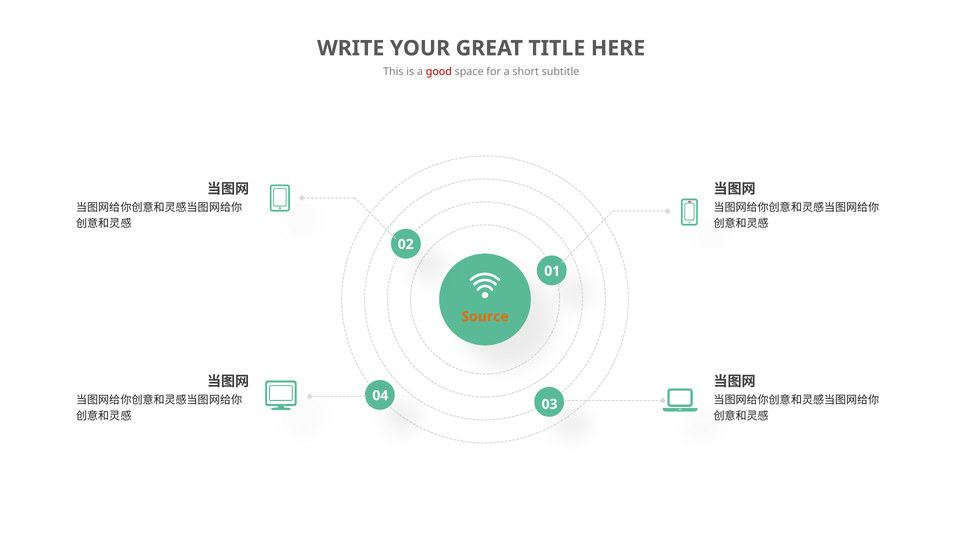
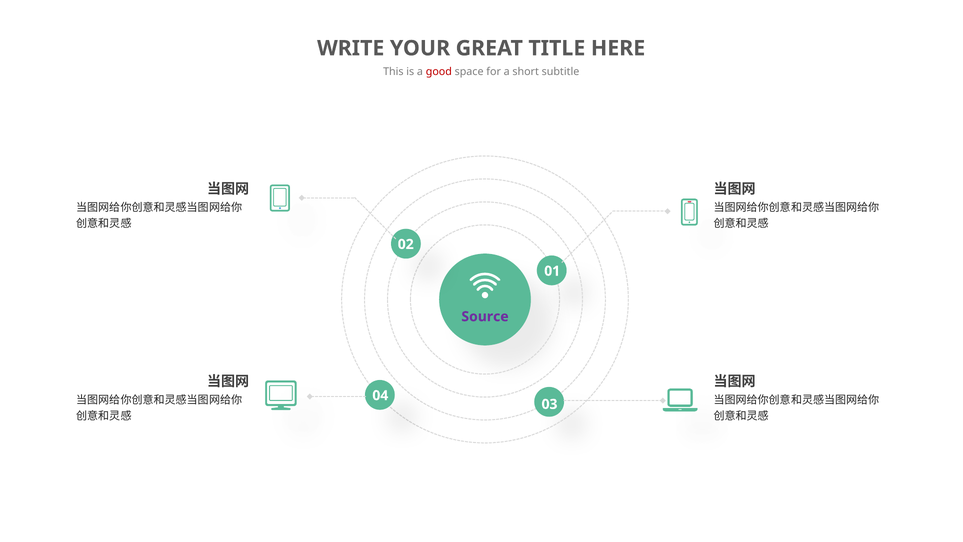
Source colour: orange -> purple
